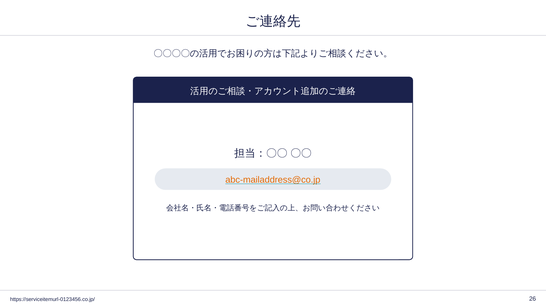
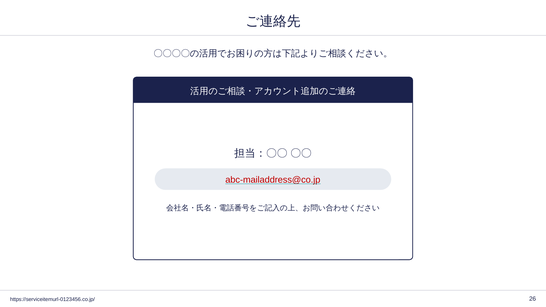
abc-mailaddress@co.jp colour: orange -> red
